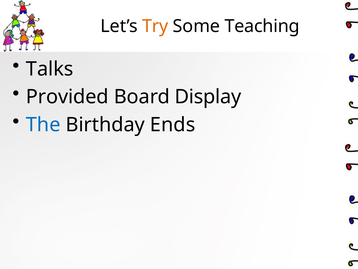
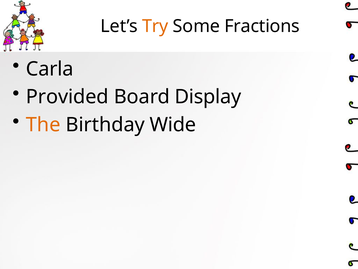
Teaching: Teaching -> Fractions
Talks: Talks -> Carla
The colour: blue -> orange
Ends: Ends -> Wide
